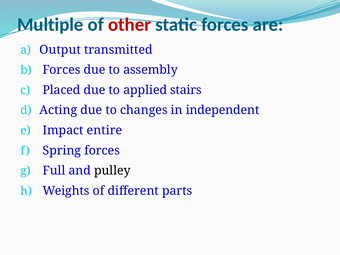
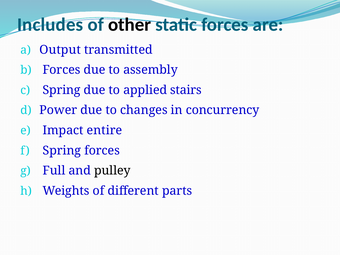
Multiple: Multiple -> Includes
other colour: red -> black
Placed at (62, 90): Placed -> Spring
Acting: Acting -> Power
independent: independent -> concurrency
